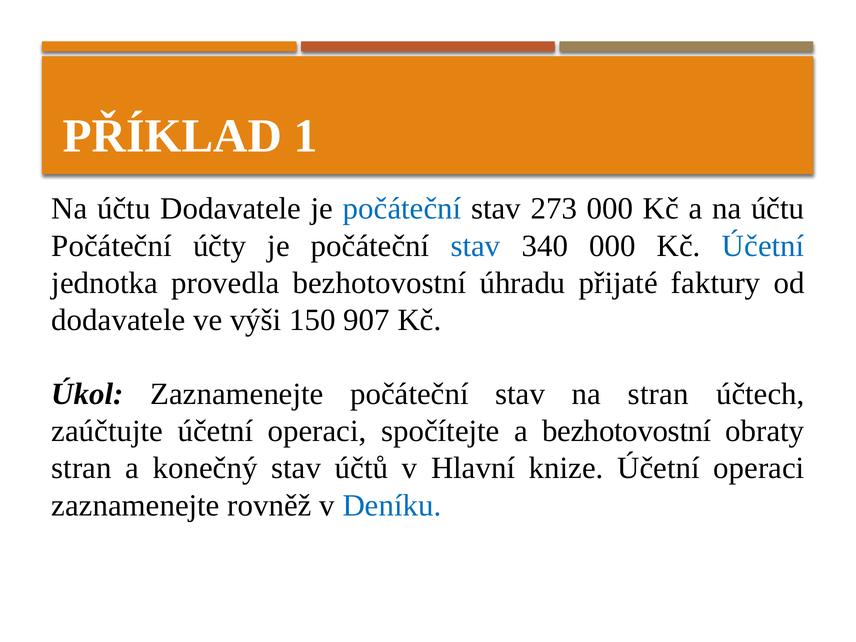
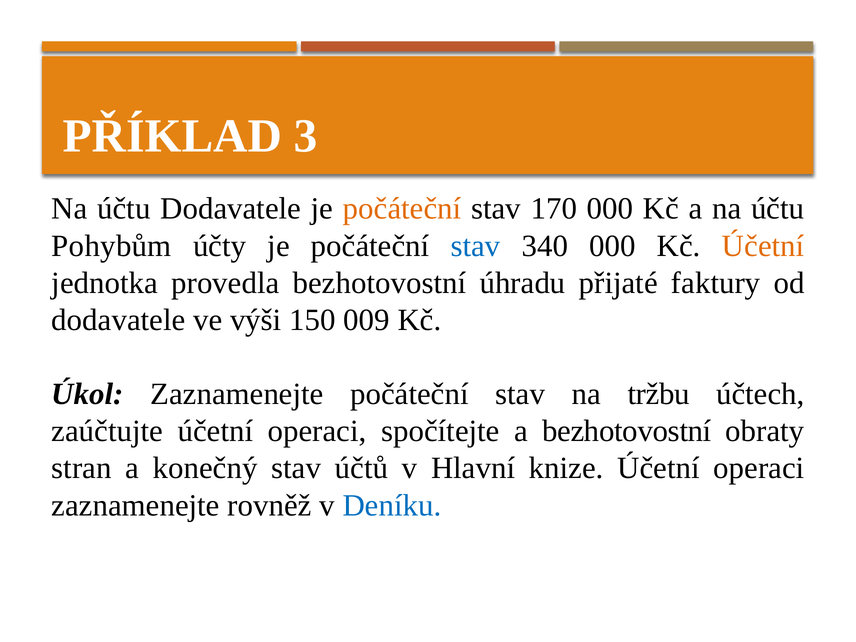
1: 1 -> 3
počáteční at (402, 209) colour: blue -> orange
273: 273 -> 170
Počáteční at (112, 246): Počáteční -> Pohybům
Účetní at (763, 246) colour: blue -> orange
907: 907 -> 009
na stran: stran -> tržbu
